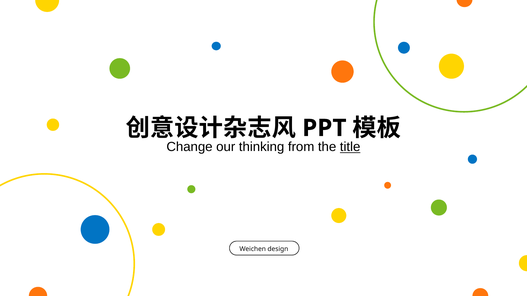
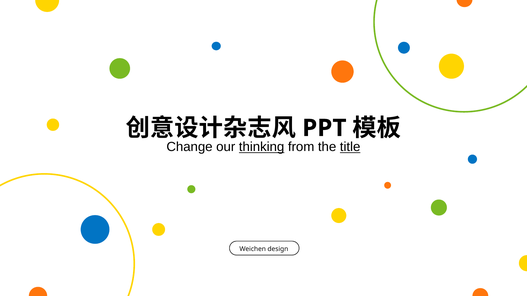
thinking underline: none -> present
